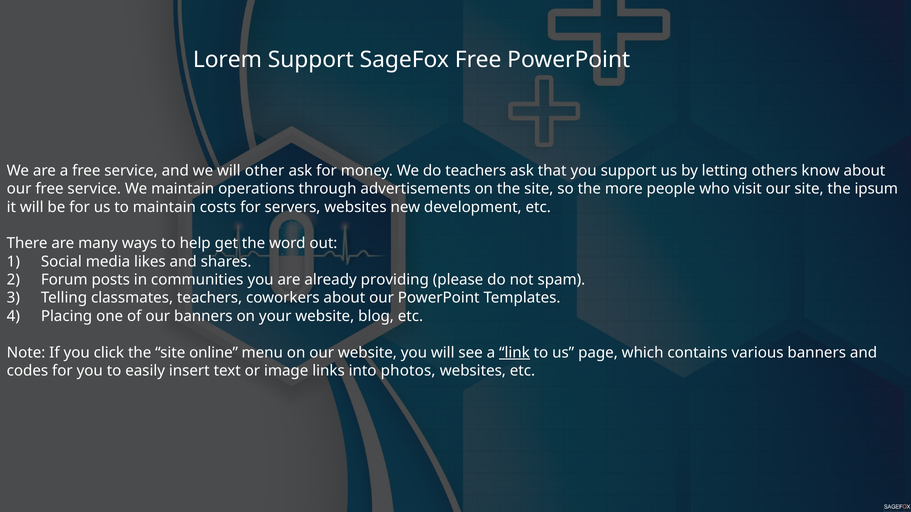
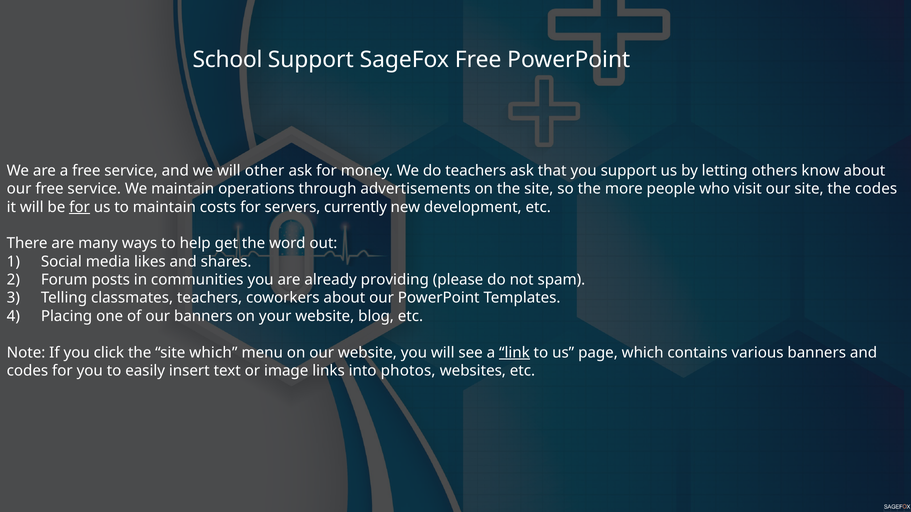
Lorem: Lorem -> School
the ipsum: ipsum -> codes
for at (80, 207) underline: none -> present
servers websites: websites -> currently
site online: online -> which
